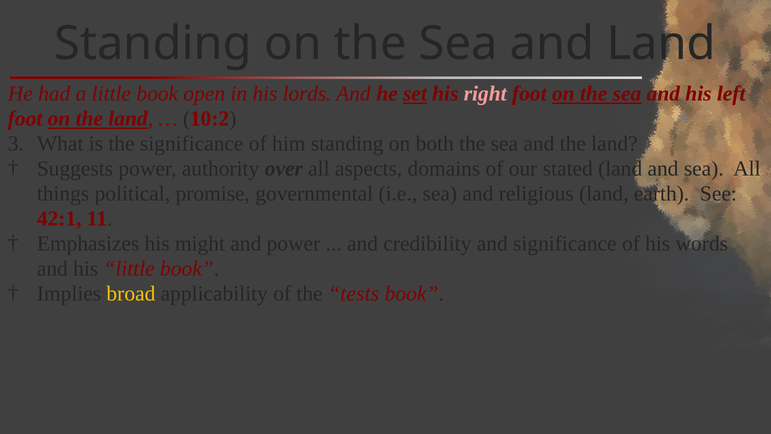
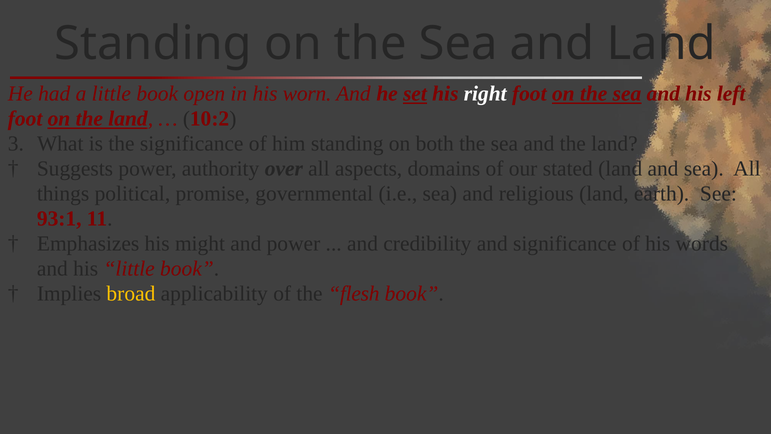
lords: lords -> worn
right colour: pink -> white
42:1: 42:1 -> 93:1
tests: tests -> flesh
